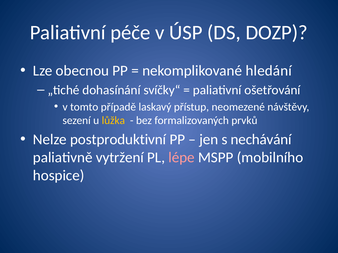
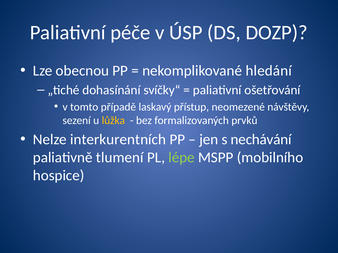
postproduktivní: postproduktivní -> interkurentních
vytržení: vytržení -> tlumení
lépe colour: pink -> light green
